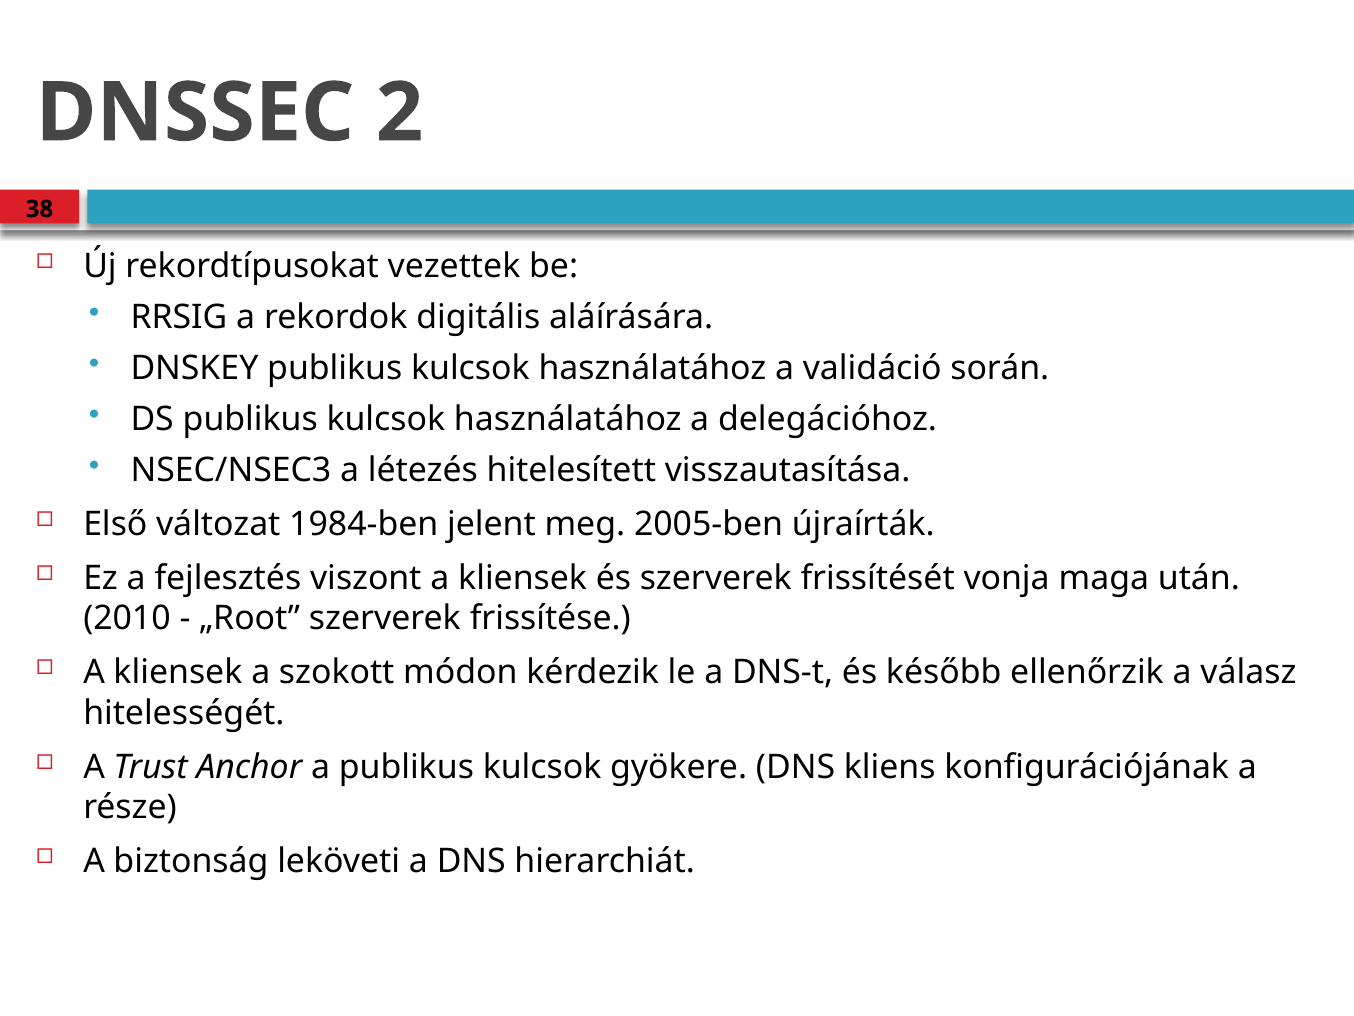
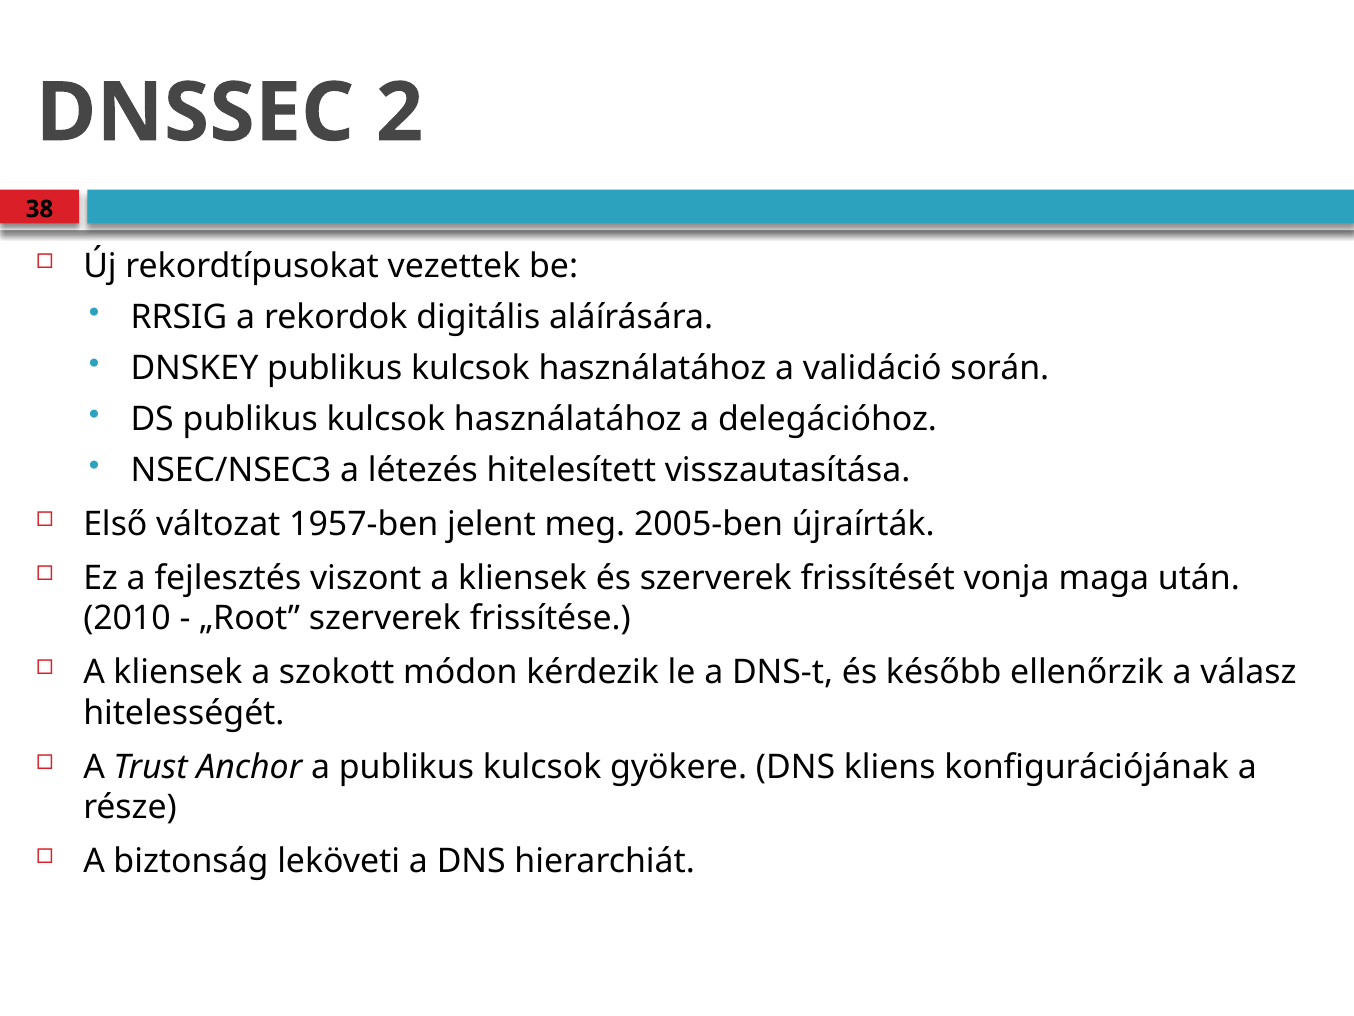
1984-ben: 1984-ben -> 1957-ben
